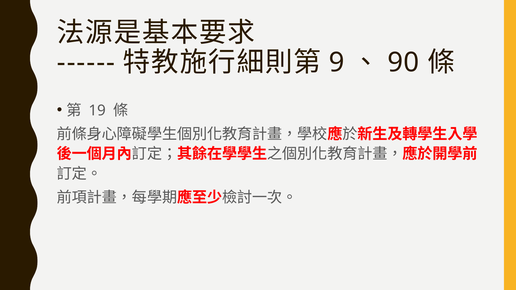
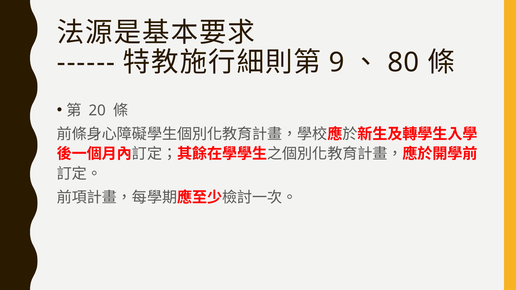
90: 90 -> 80
19: 19 -> 20
